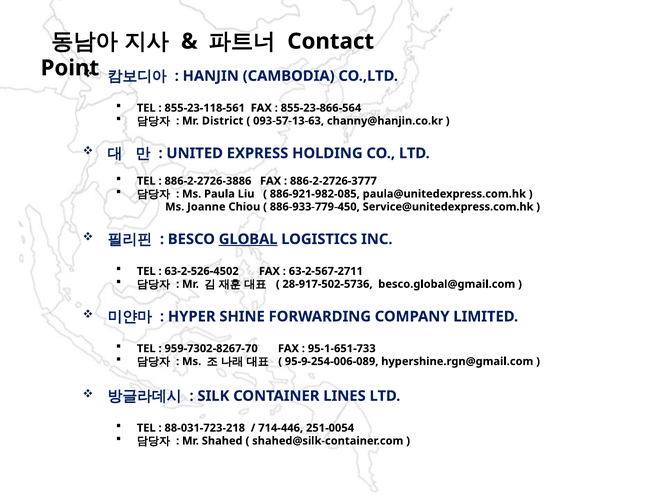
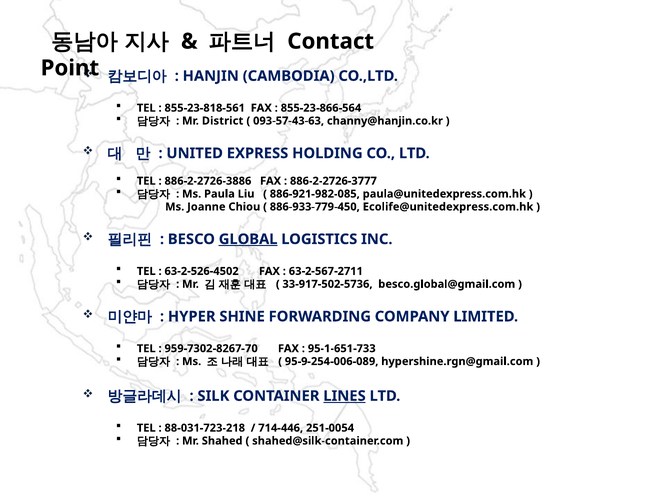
855-23-118-561: 855-23-118-561 -> 855-23-818-561
093-57-13-63: 093-57-13-63 -> 093-57-43-63
Service@unitedexpress.com.hk: Service@unitedexpress.com.hk -> Ecolife@unitedexpress.com.hk
28-917-502-5736: 28-917-502-5736 -> 33-917-502-5736
LINES underline: none -> present
